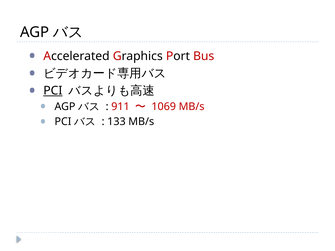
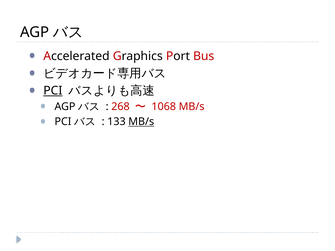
911: 911 -> 268
1069: 1069 -> 1068
MB/s at (141, 122) underline: none -> present
